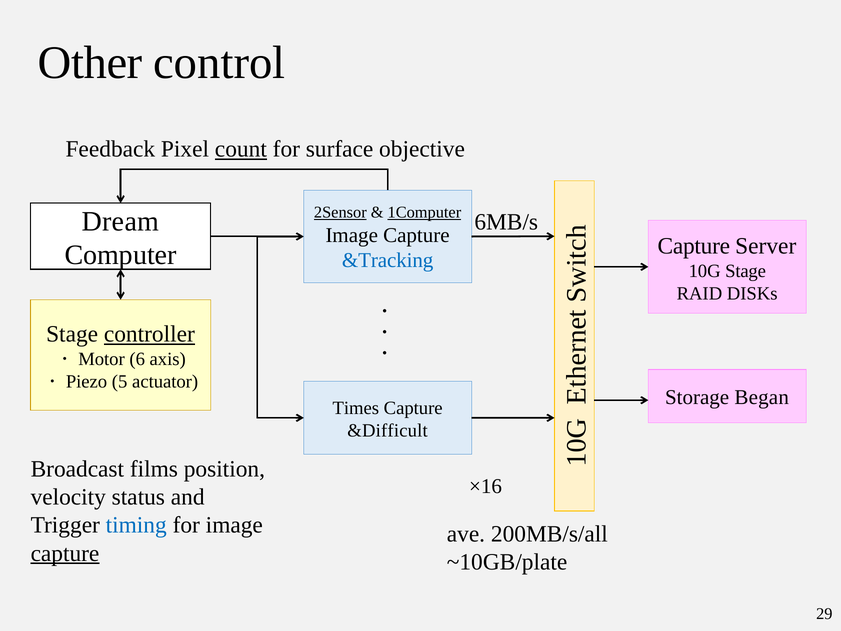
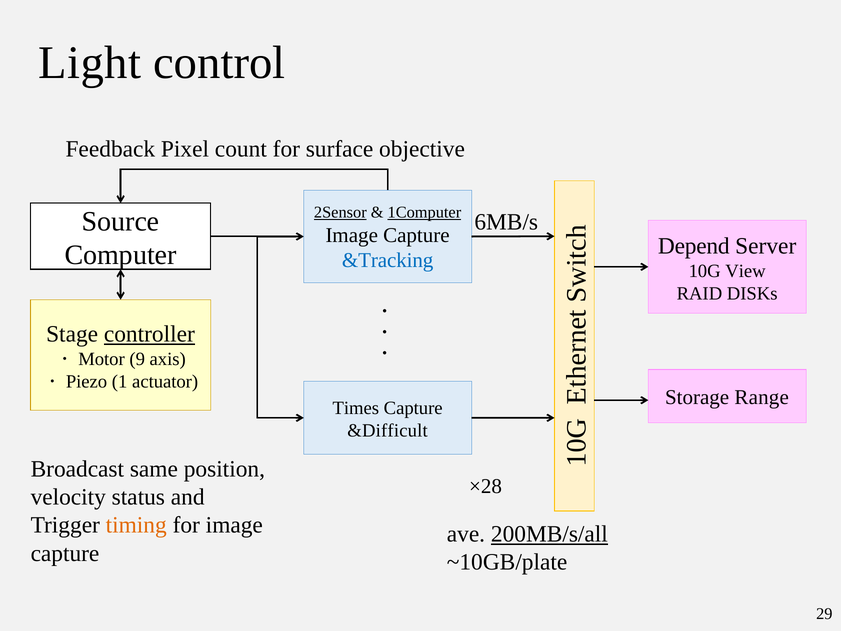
Other: Other -> Light
count underline: present -> none
Dream: Dream -> Source
Capture at (694, 246): Capture -> Depend
10G Stage: Stage -> View
6: 6 -> 9
5 at (120, 381): 5 -> 1
Began: Began -> Range
films: films -> same
×16: ×16 -> ×28
timing colour: blue -> orange
200MB/s/all underline: none -> present
capture at (65, 553) underline: present -> none
